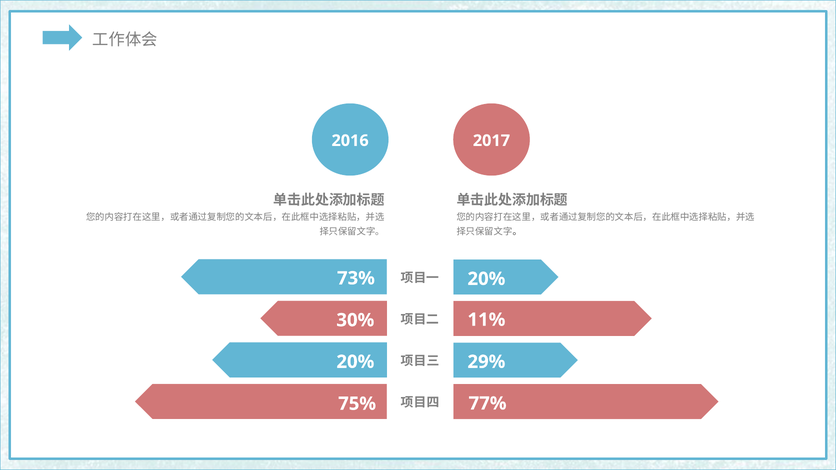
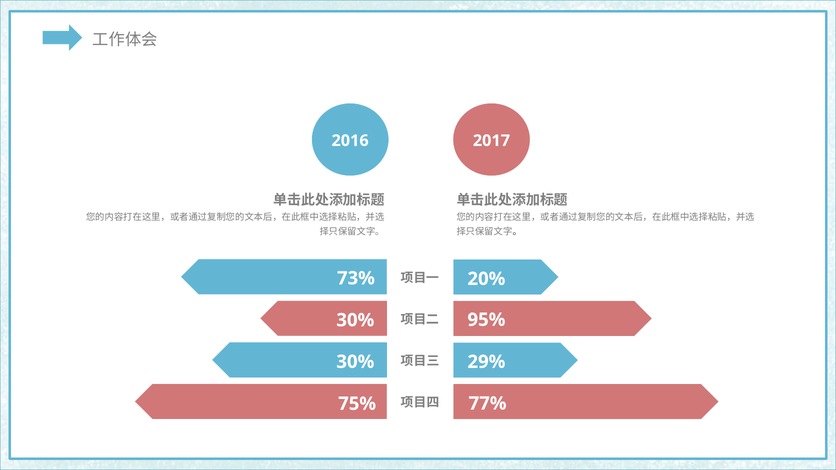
11%: 11% -> 95%
20% at (355, 362): 20% -> 30%
